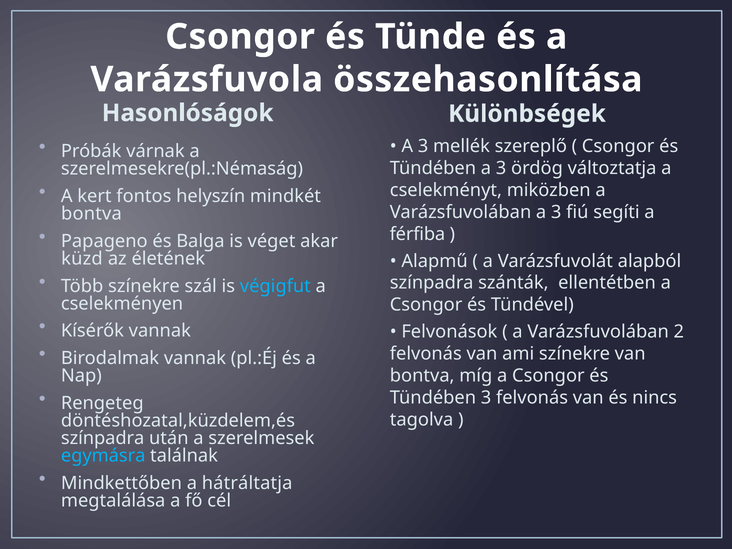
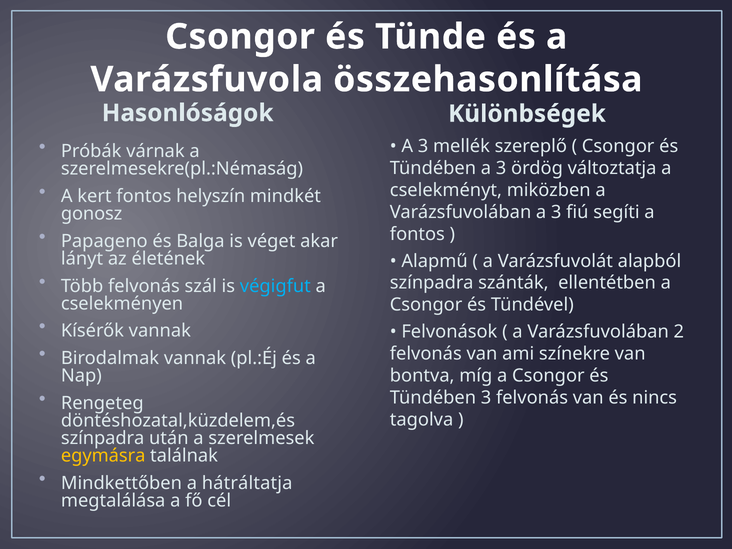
bontva at (91, 214): bontva -> gonosz
férfiba at (417, 234): férfiba -> fontos
küzd: küzd -> lányt
Több színekre: színekre -> felvonás
egymásra colour: light blue -> yellow
